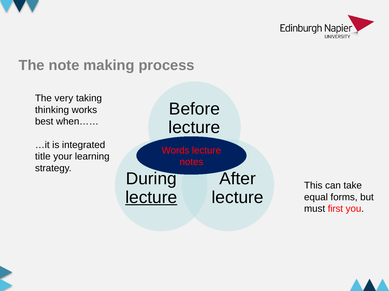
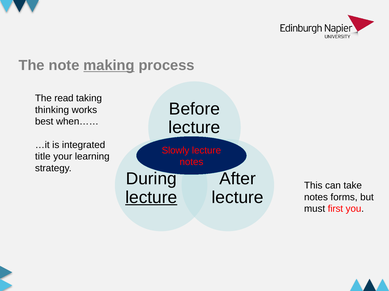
making underline: none -> present
very: very -> read
Words: Words -> Slowly
equal at (316, 198): equal -> notes
